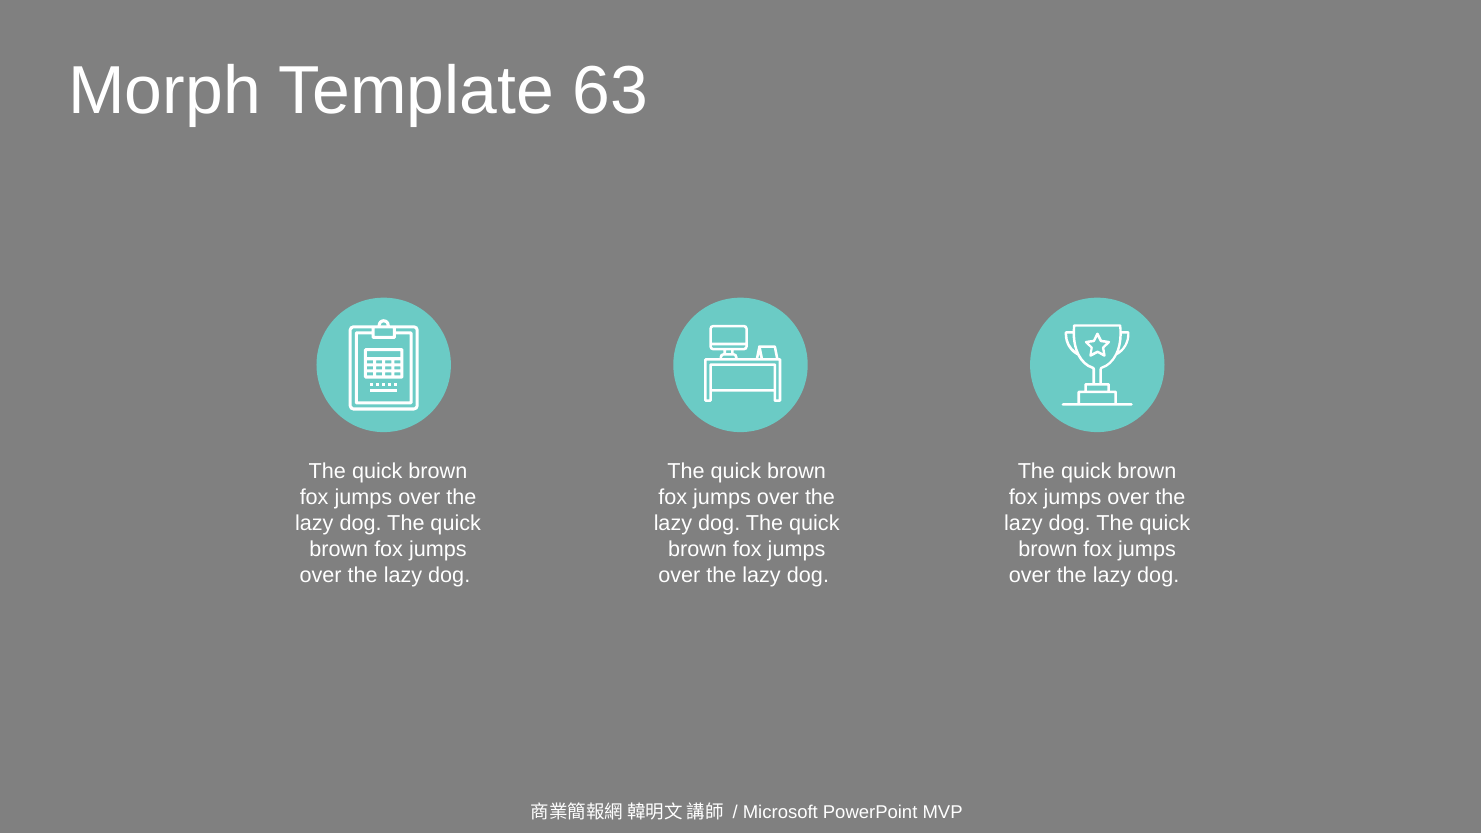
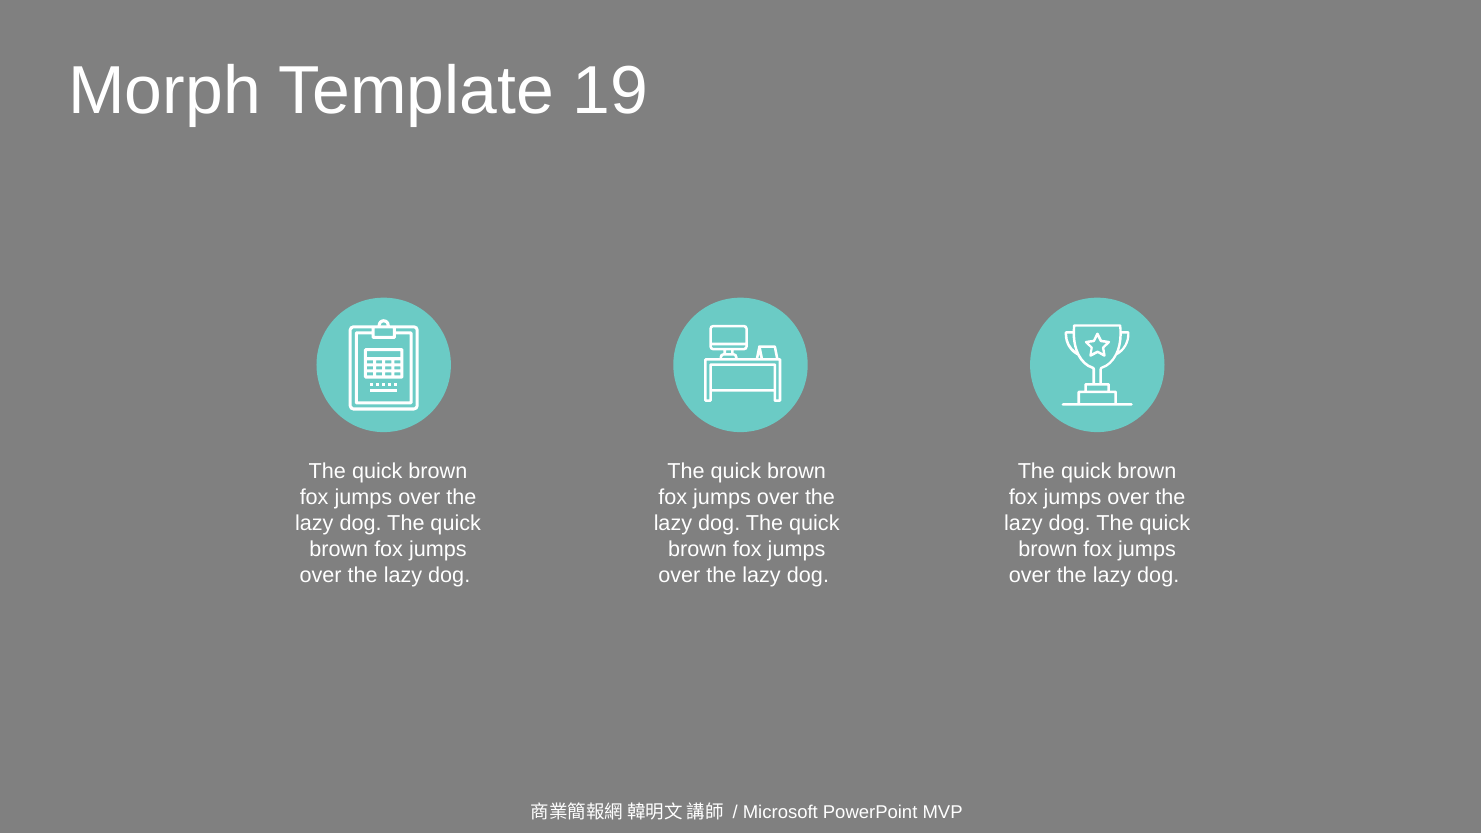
63: 63 -> 19
